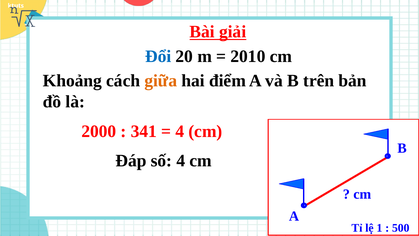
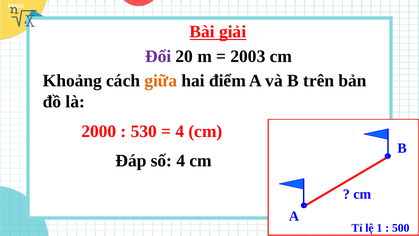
Đổi colour: blue -> purple
2010: 2010 -> 2003
341: 341 -> 530
